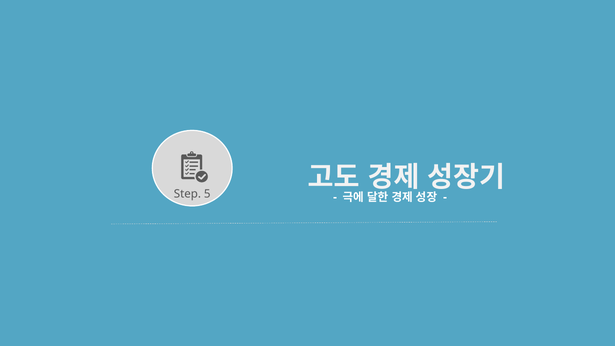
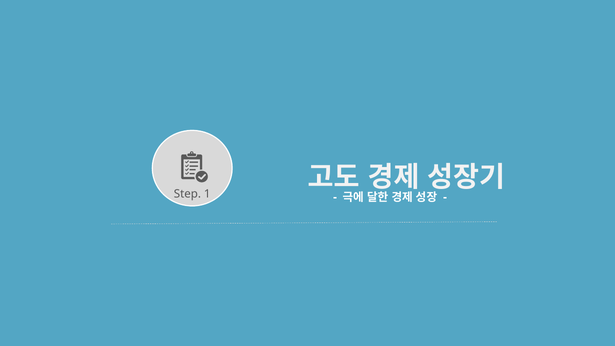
5: 5 -> 1
